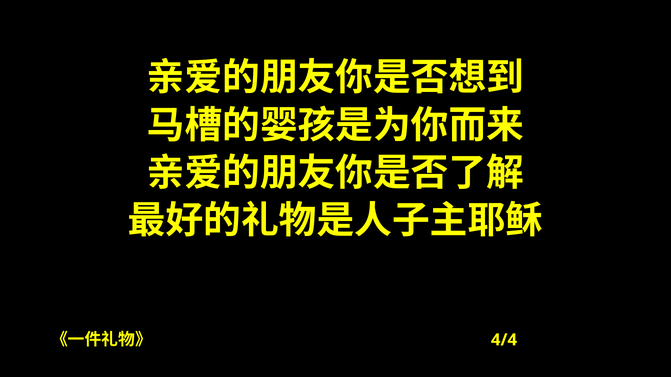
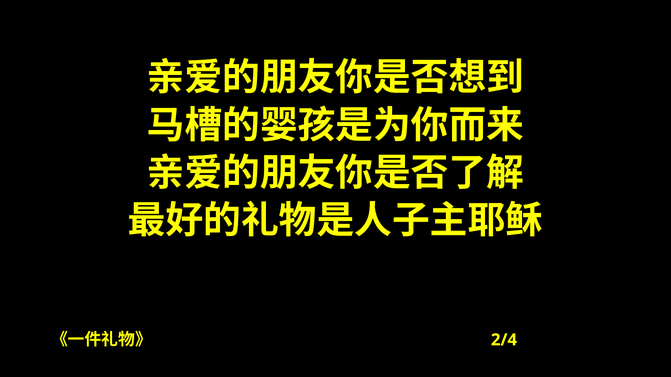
4/4: 4/4 -> 2/4
